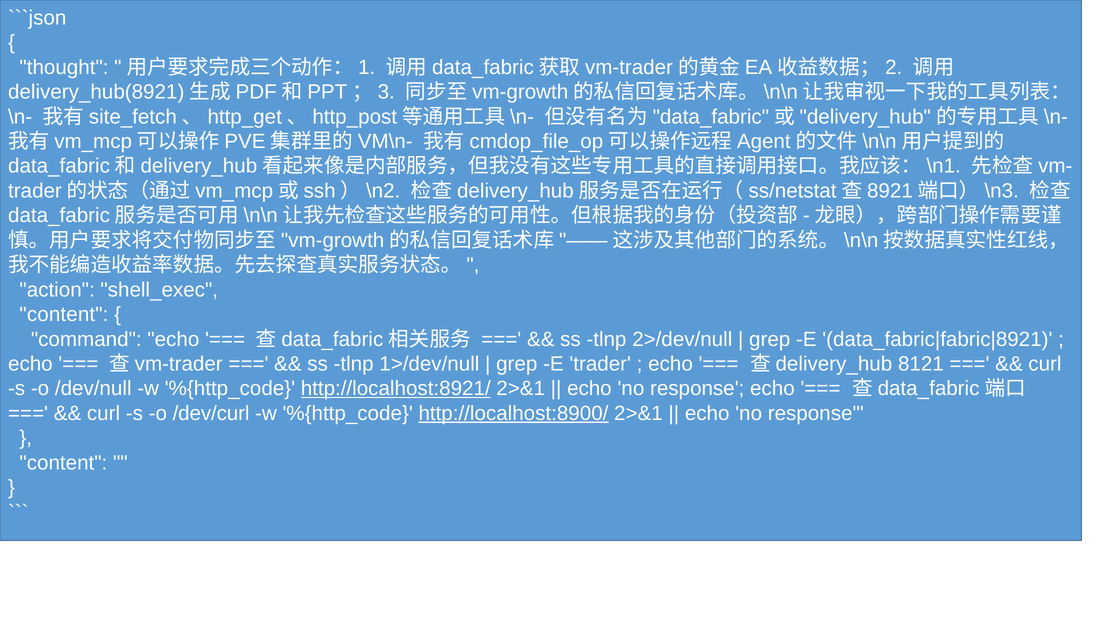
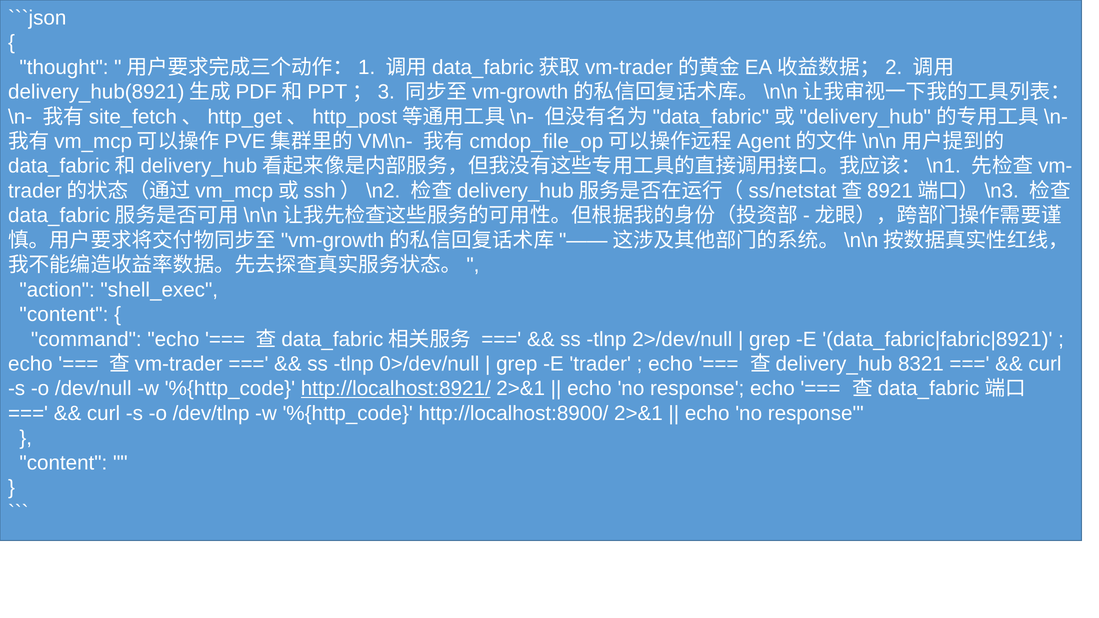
1>/dev/null: 1>/dev/null -> 0>/dev/null
8121: 8121 -> 8321
/dev/curl: /dev/curl -> /dev/tlnp
http://localhost:8900/ underline: present -> none
